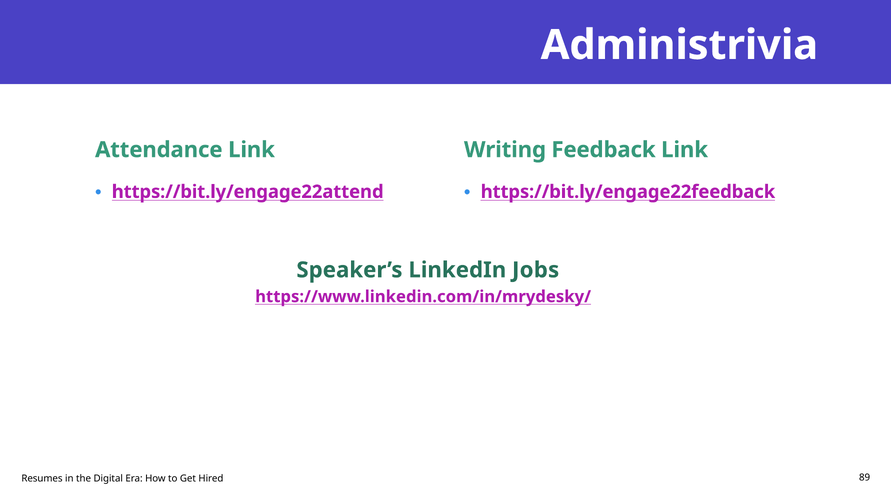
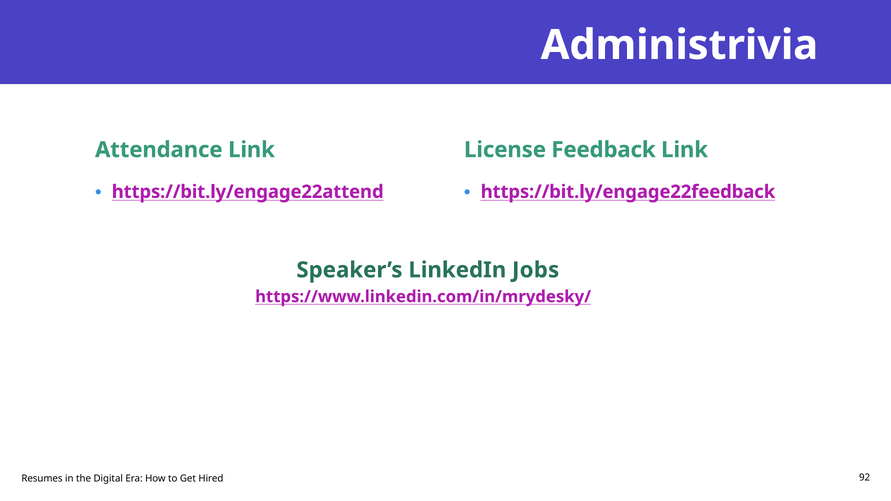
Writing: Writing -> License
89: 89 -> 92
